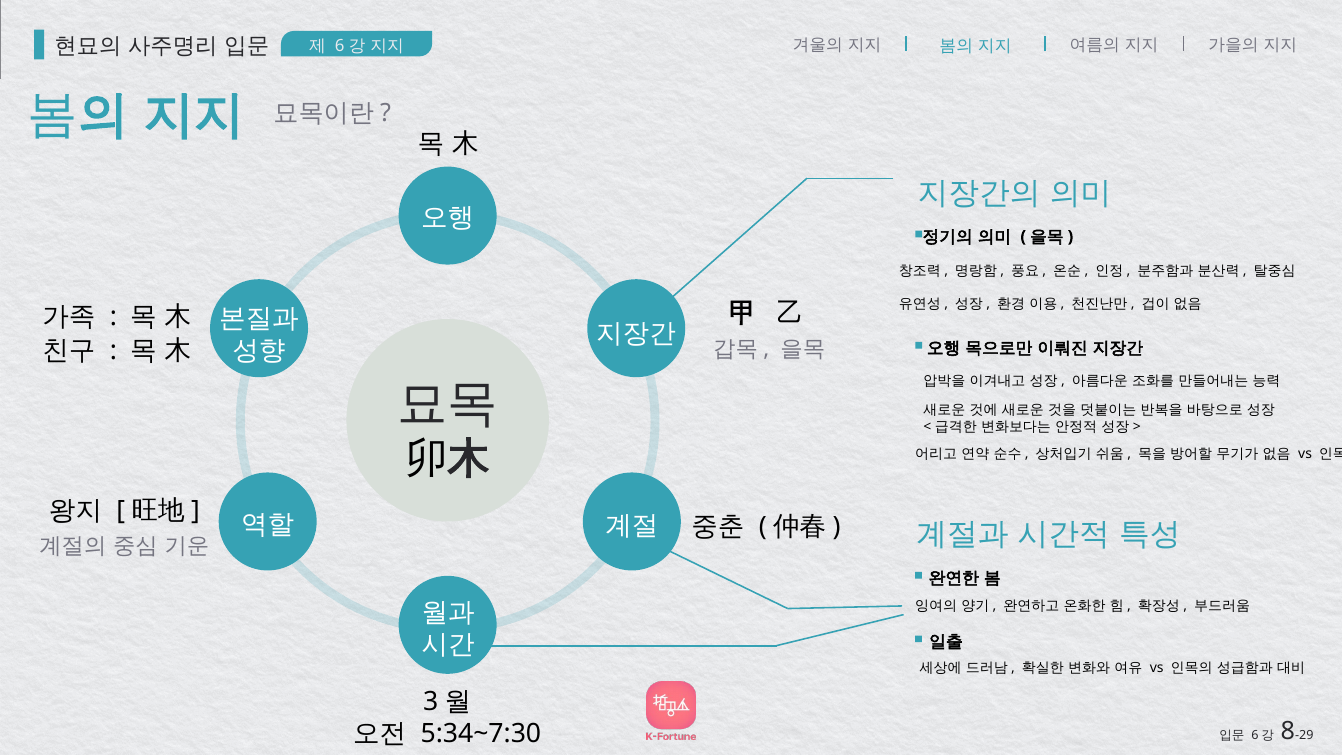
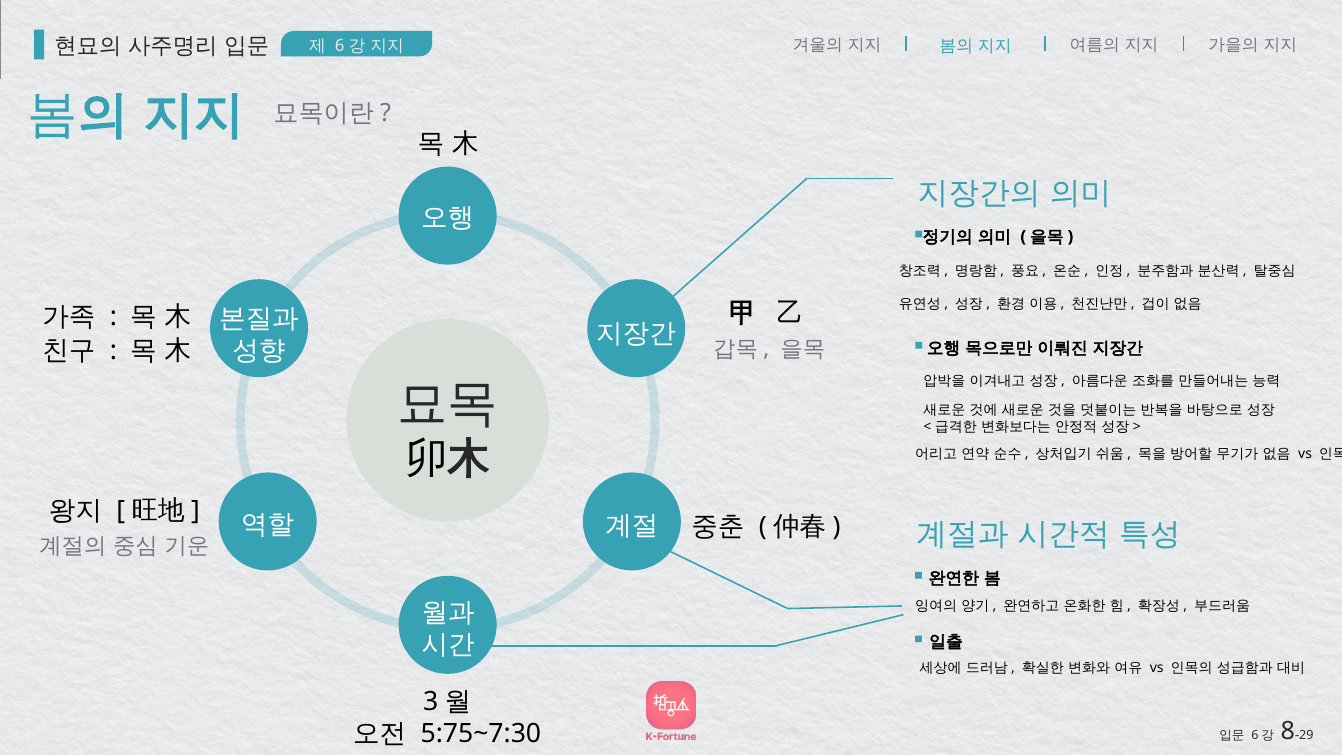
5:34~7:30: 5:34~7:30 -> 5:75~7:30
